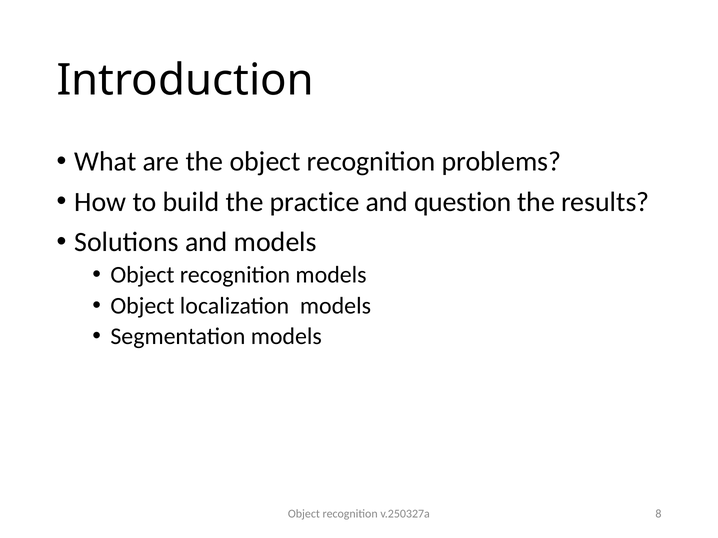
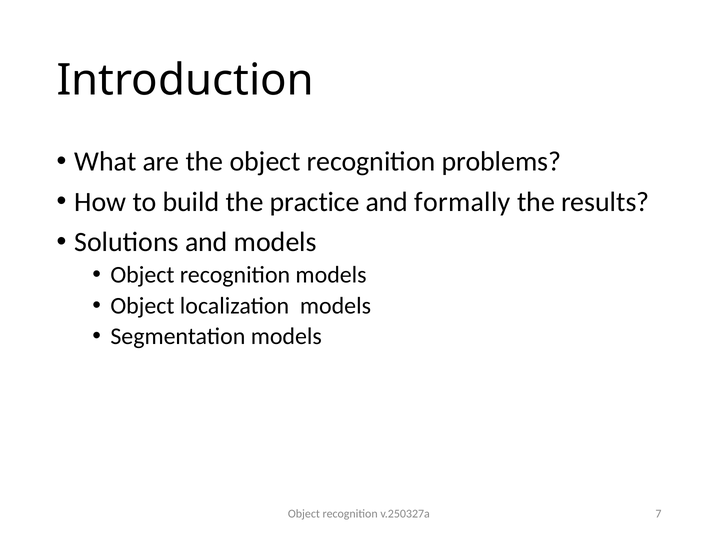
question: question -> formally
8: 8 -> 7
